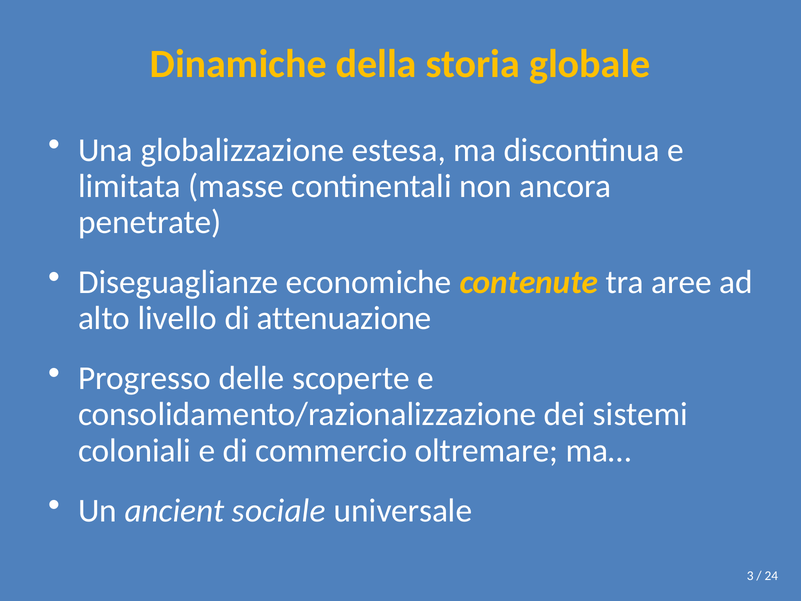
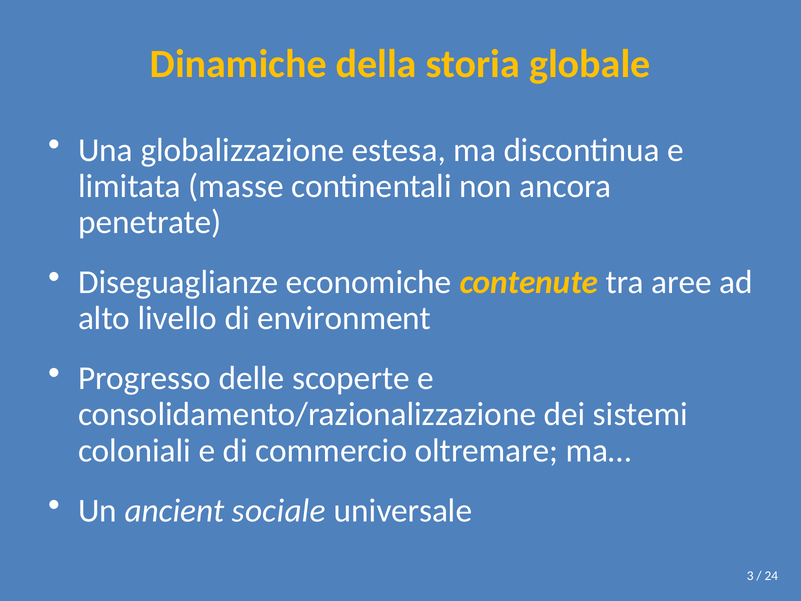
attenuazione: attenuazione -> environment
